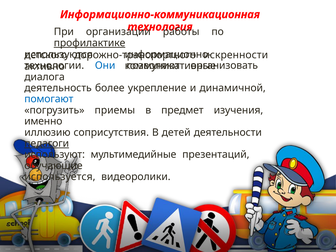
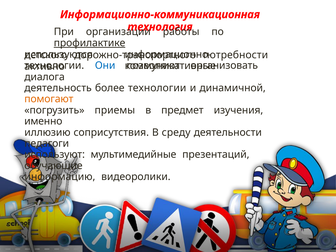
искренности: искренности -> потребности
более укрепление: укрепление -> технологии
помогают colour: blue -> orange
детей: детей -> среду
педагоги underline: present -> none
используется: используется -> информацию
